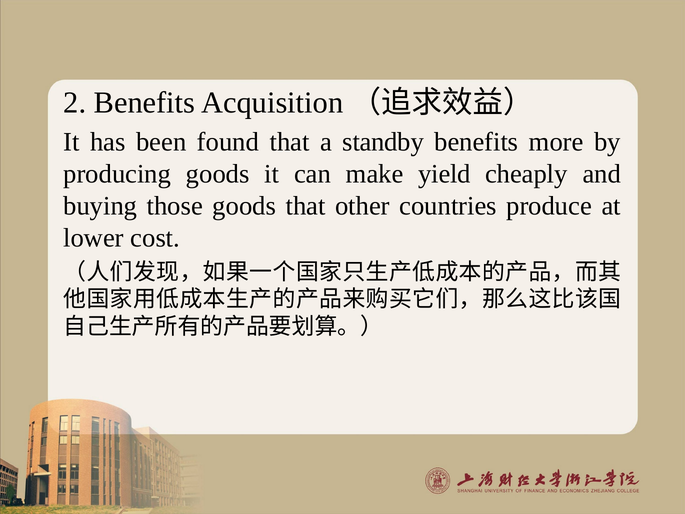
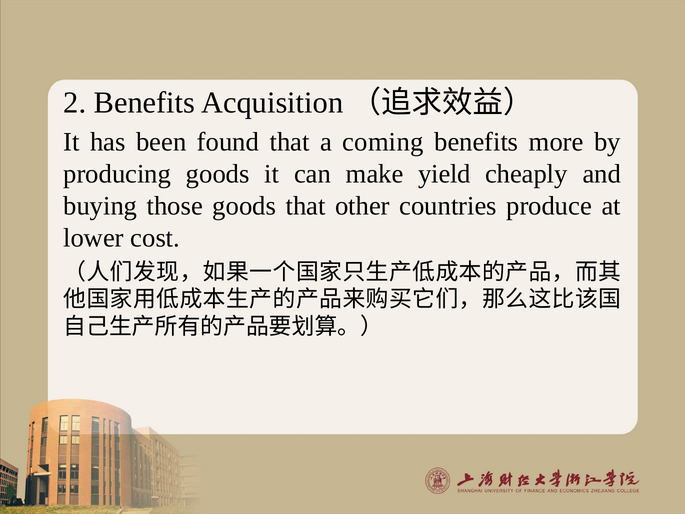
standby: standby -> coming
